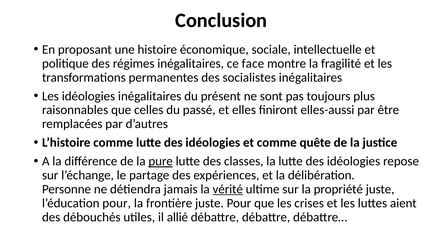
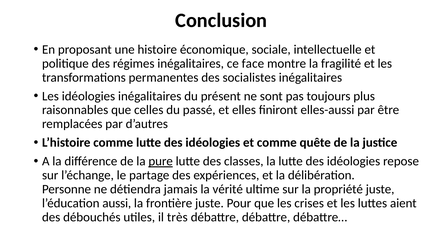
vérité underline: present -> none
l’éducation pour: pour -> aussi
allié: allié -> très
